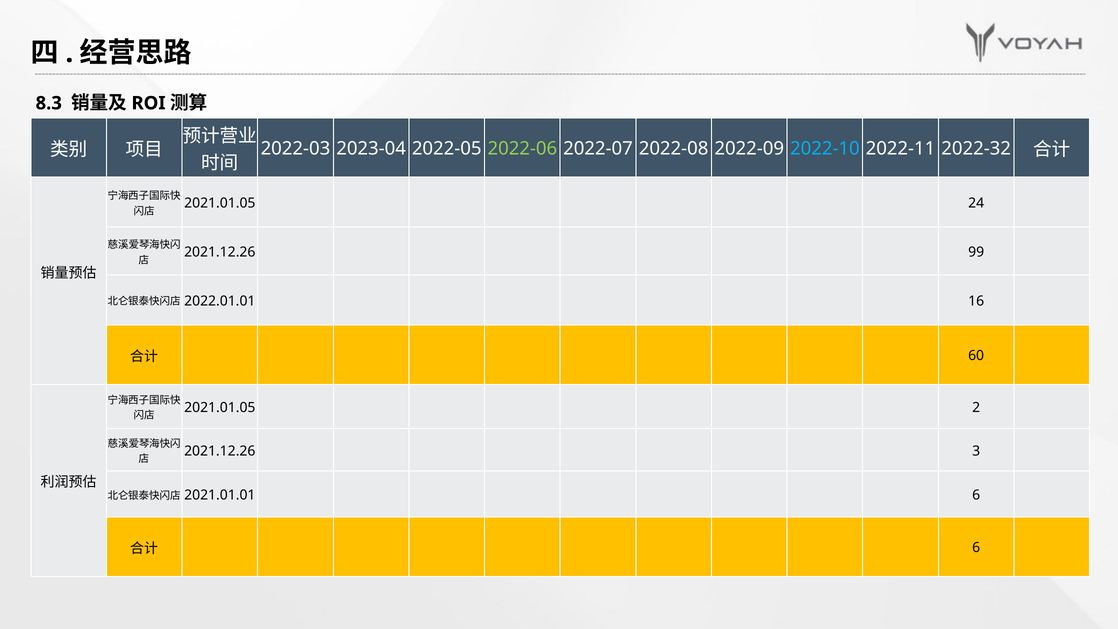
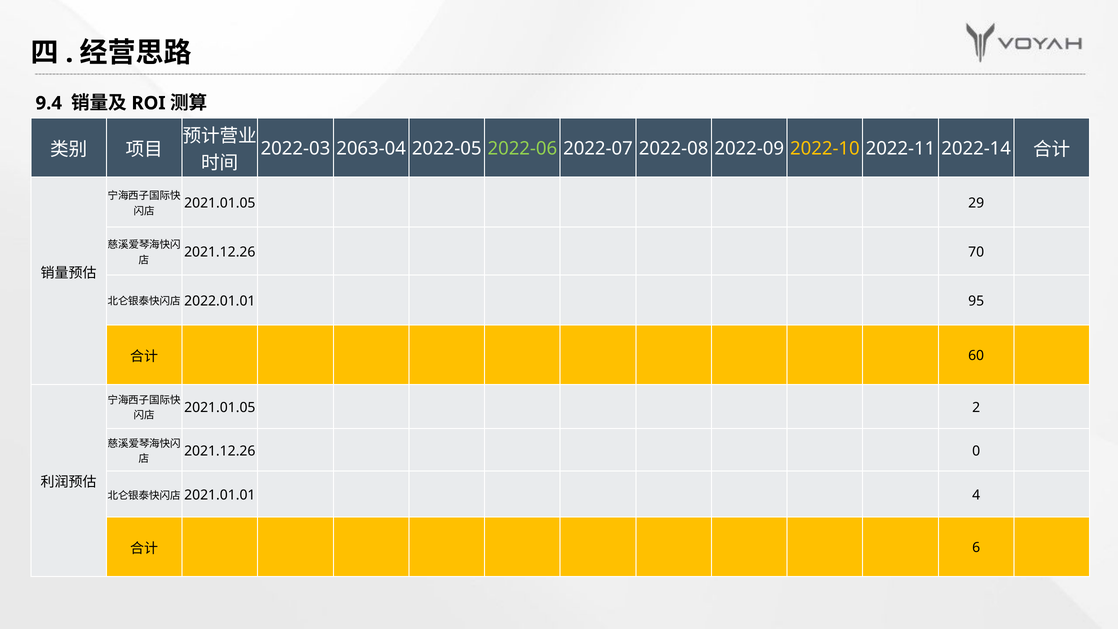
8.3: 8.3 -> 9.4
2023-04: 2023-04 -> 2063-04
2022-10 colour: light blue -> yellow
2022-32: 2022-32 -> 2022-14
24: 24 -> 29
99: 99 -> 70
16: 16 -> 95
3: 3 -> 0
2021.01.01 6: 6 -> 4
